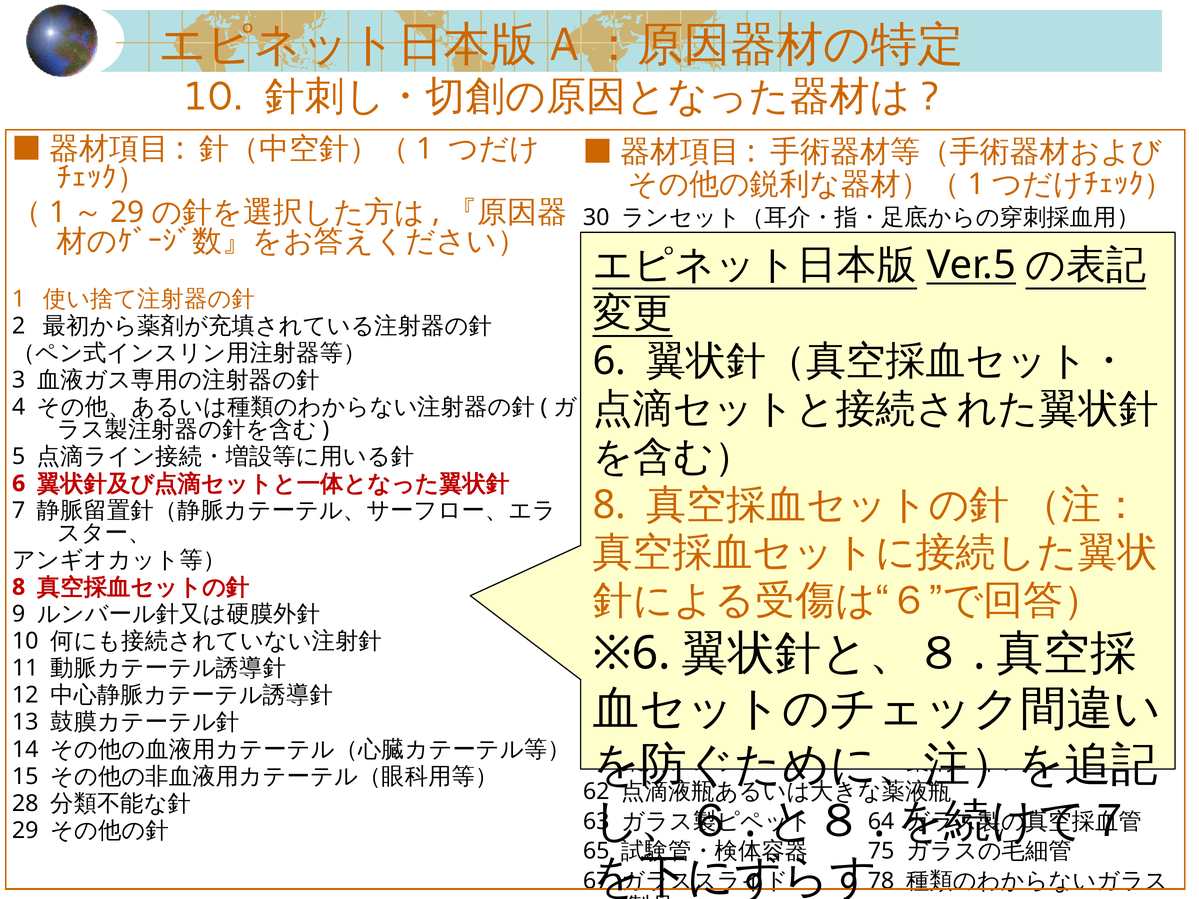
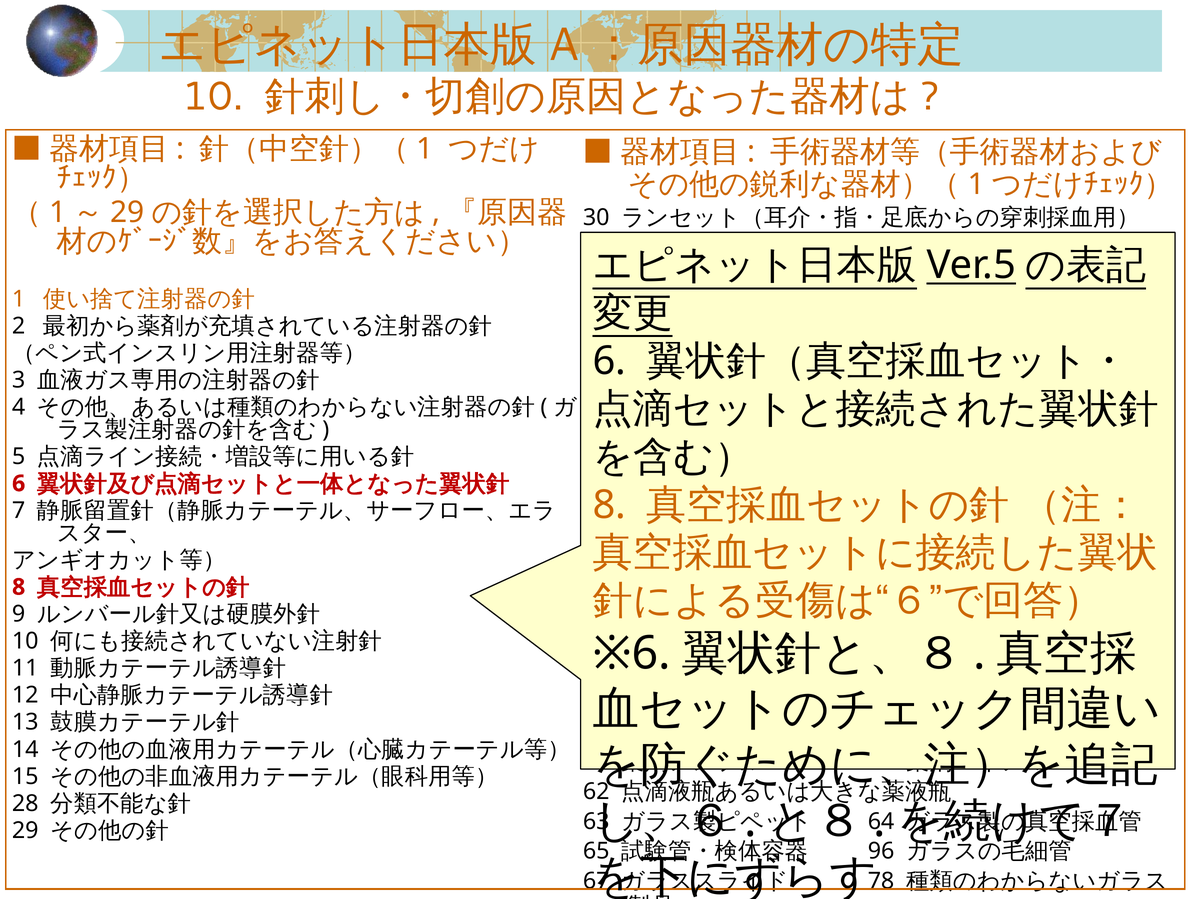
75: 75 -> 96
